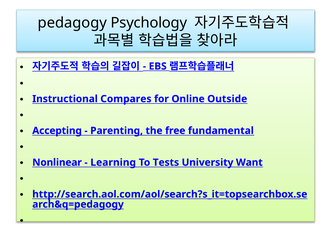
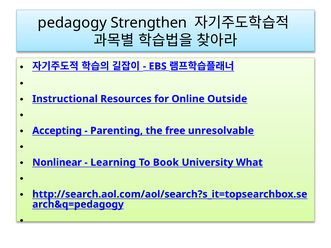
Psychology: Psychology -> Strengthen
Compares: Compares -> Resources
fundamental: fundamental -> unresolvable
Tests: Tests -> Book
Want: Want -> What
